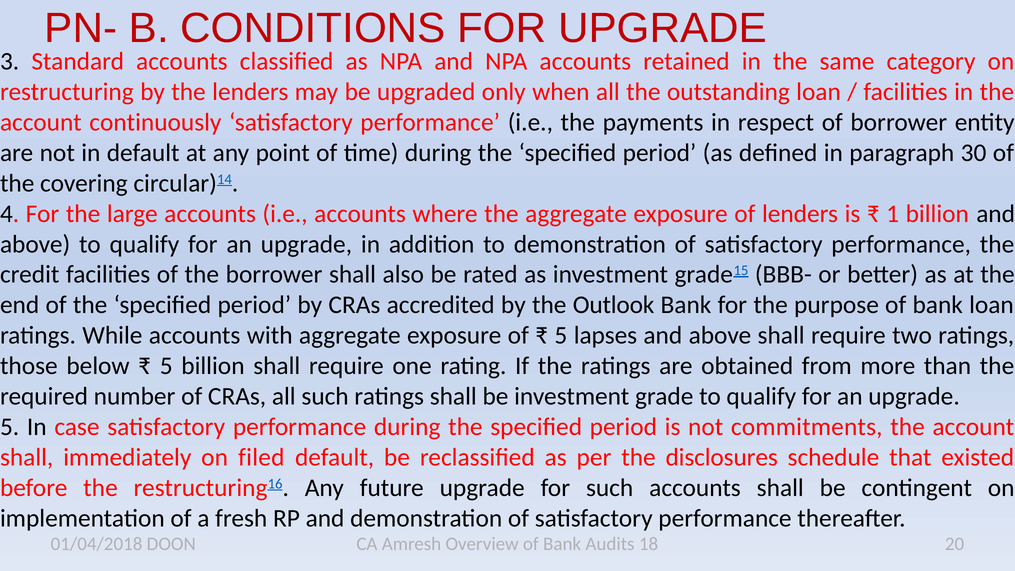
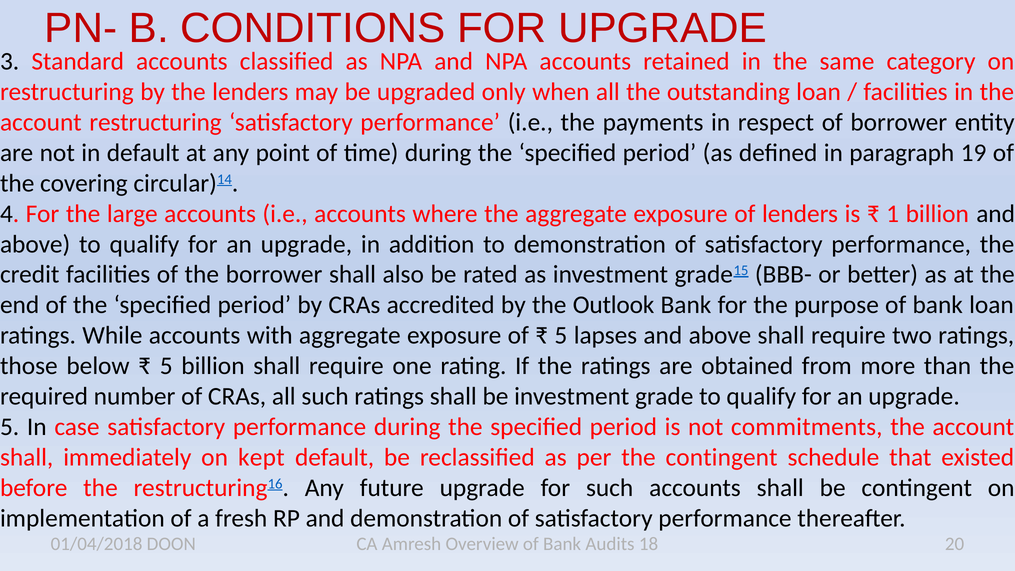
account continuously: continuously -> restructuring
30: 30 -> 19
filed: filed -> kept
the disclosures: disclosures -> contingent
